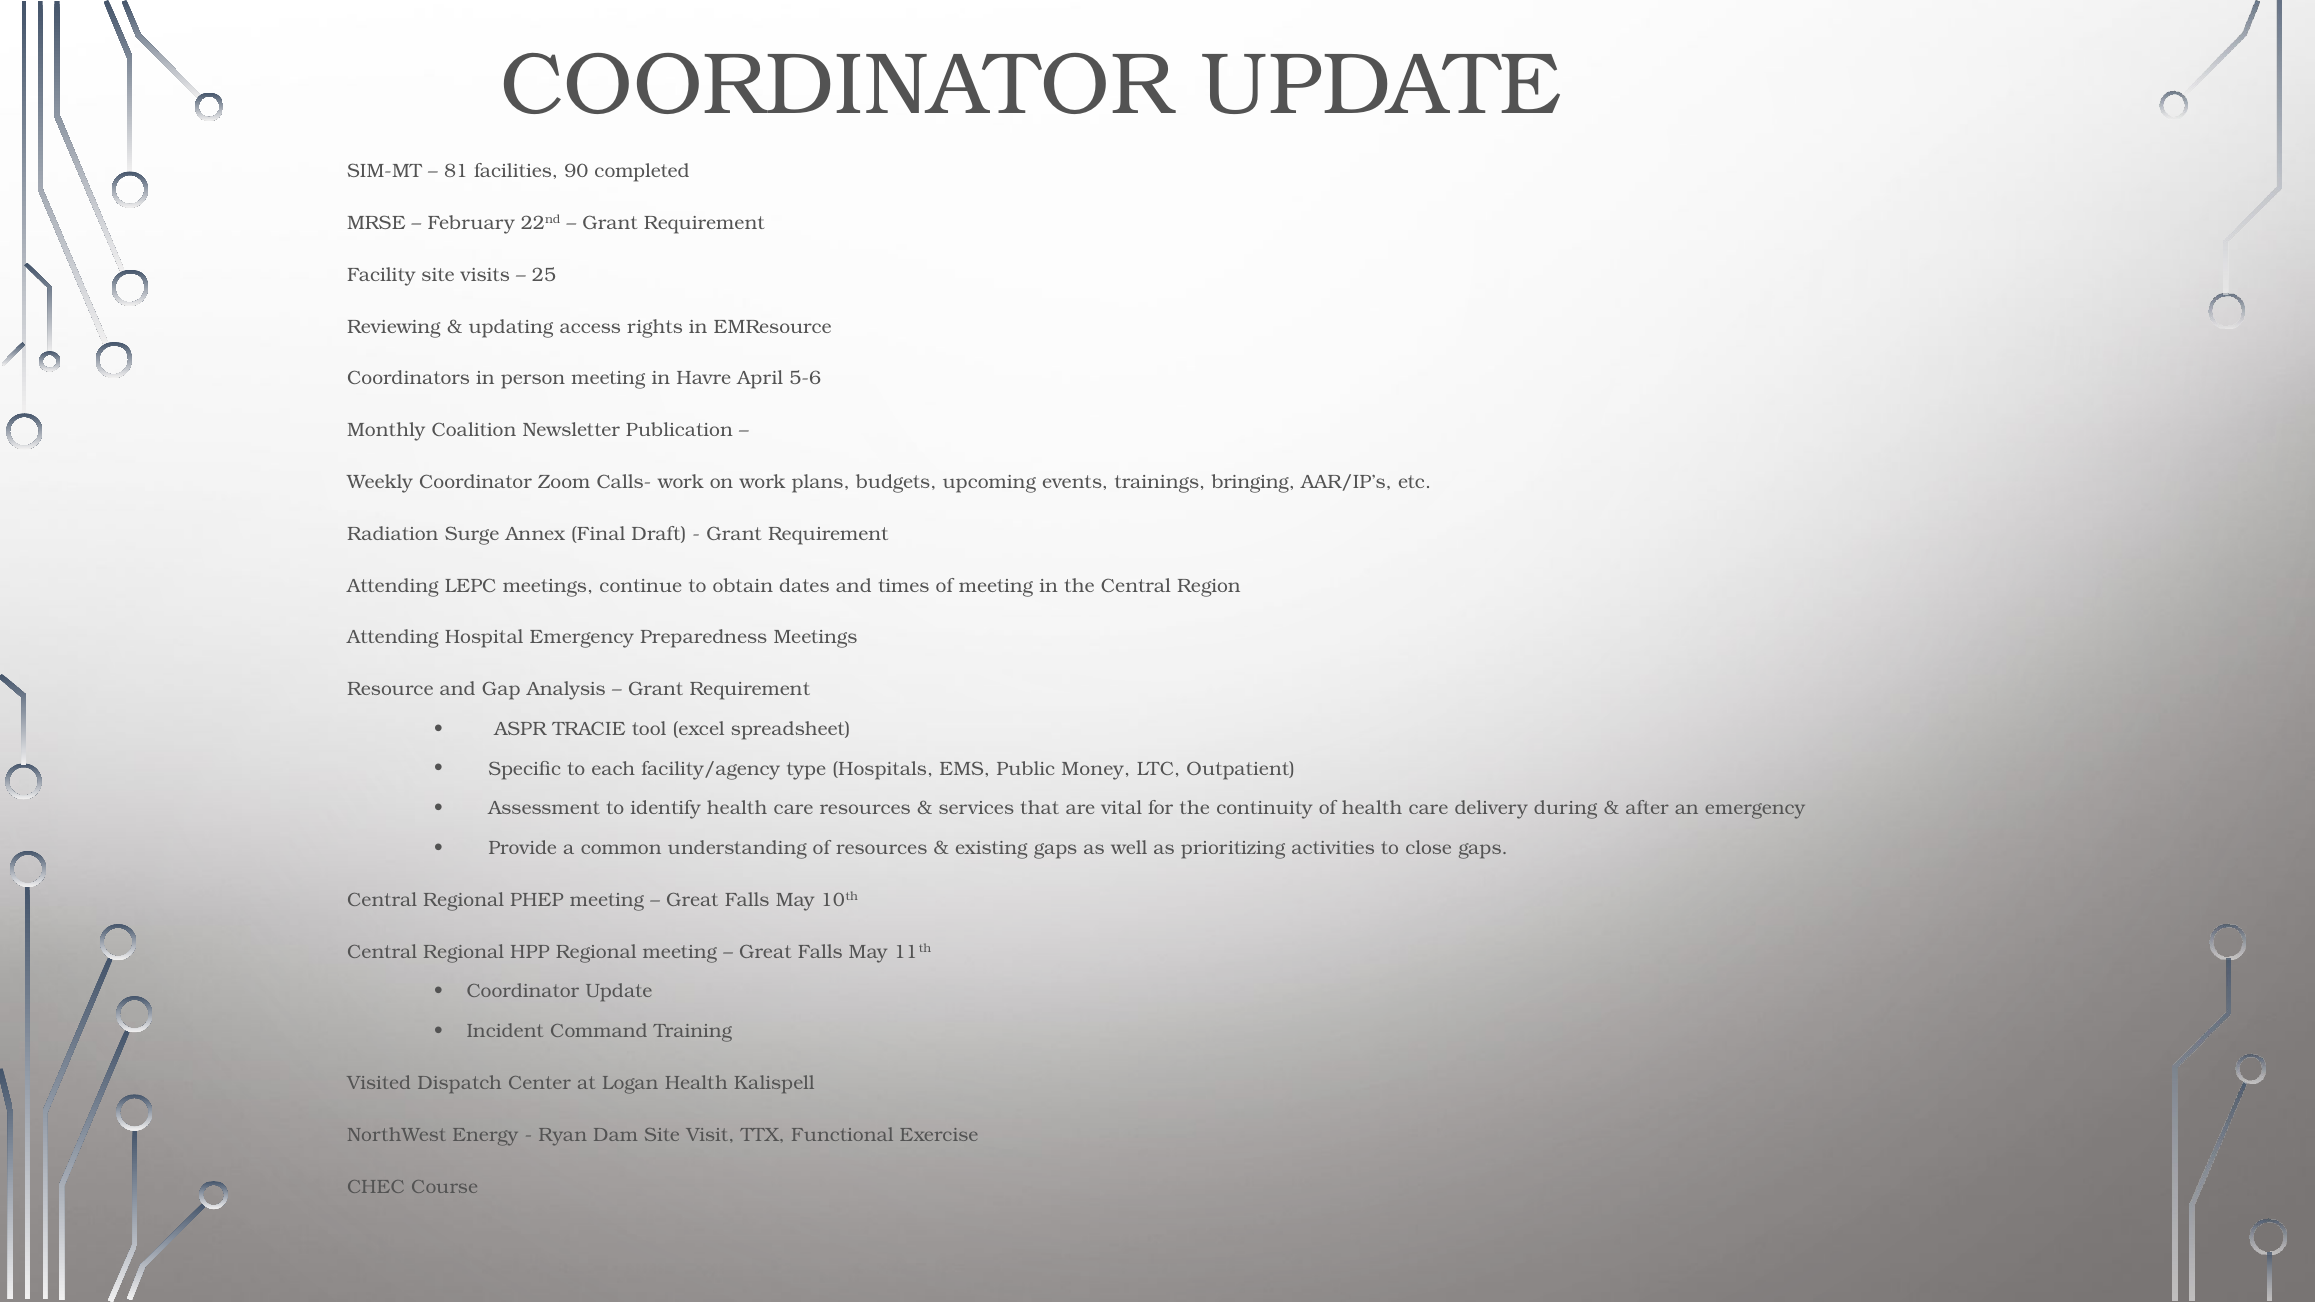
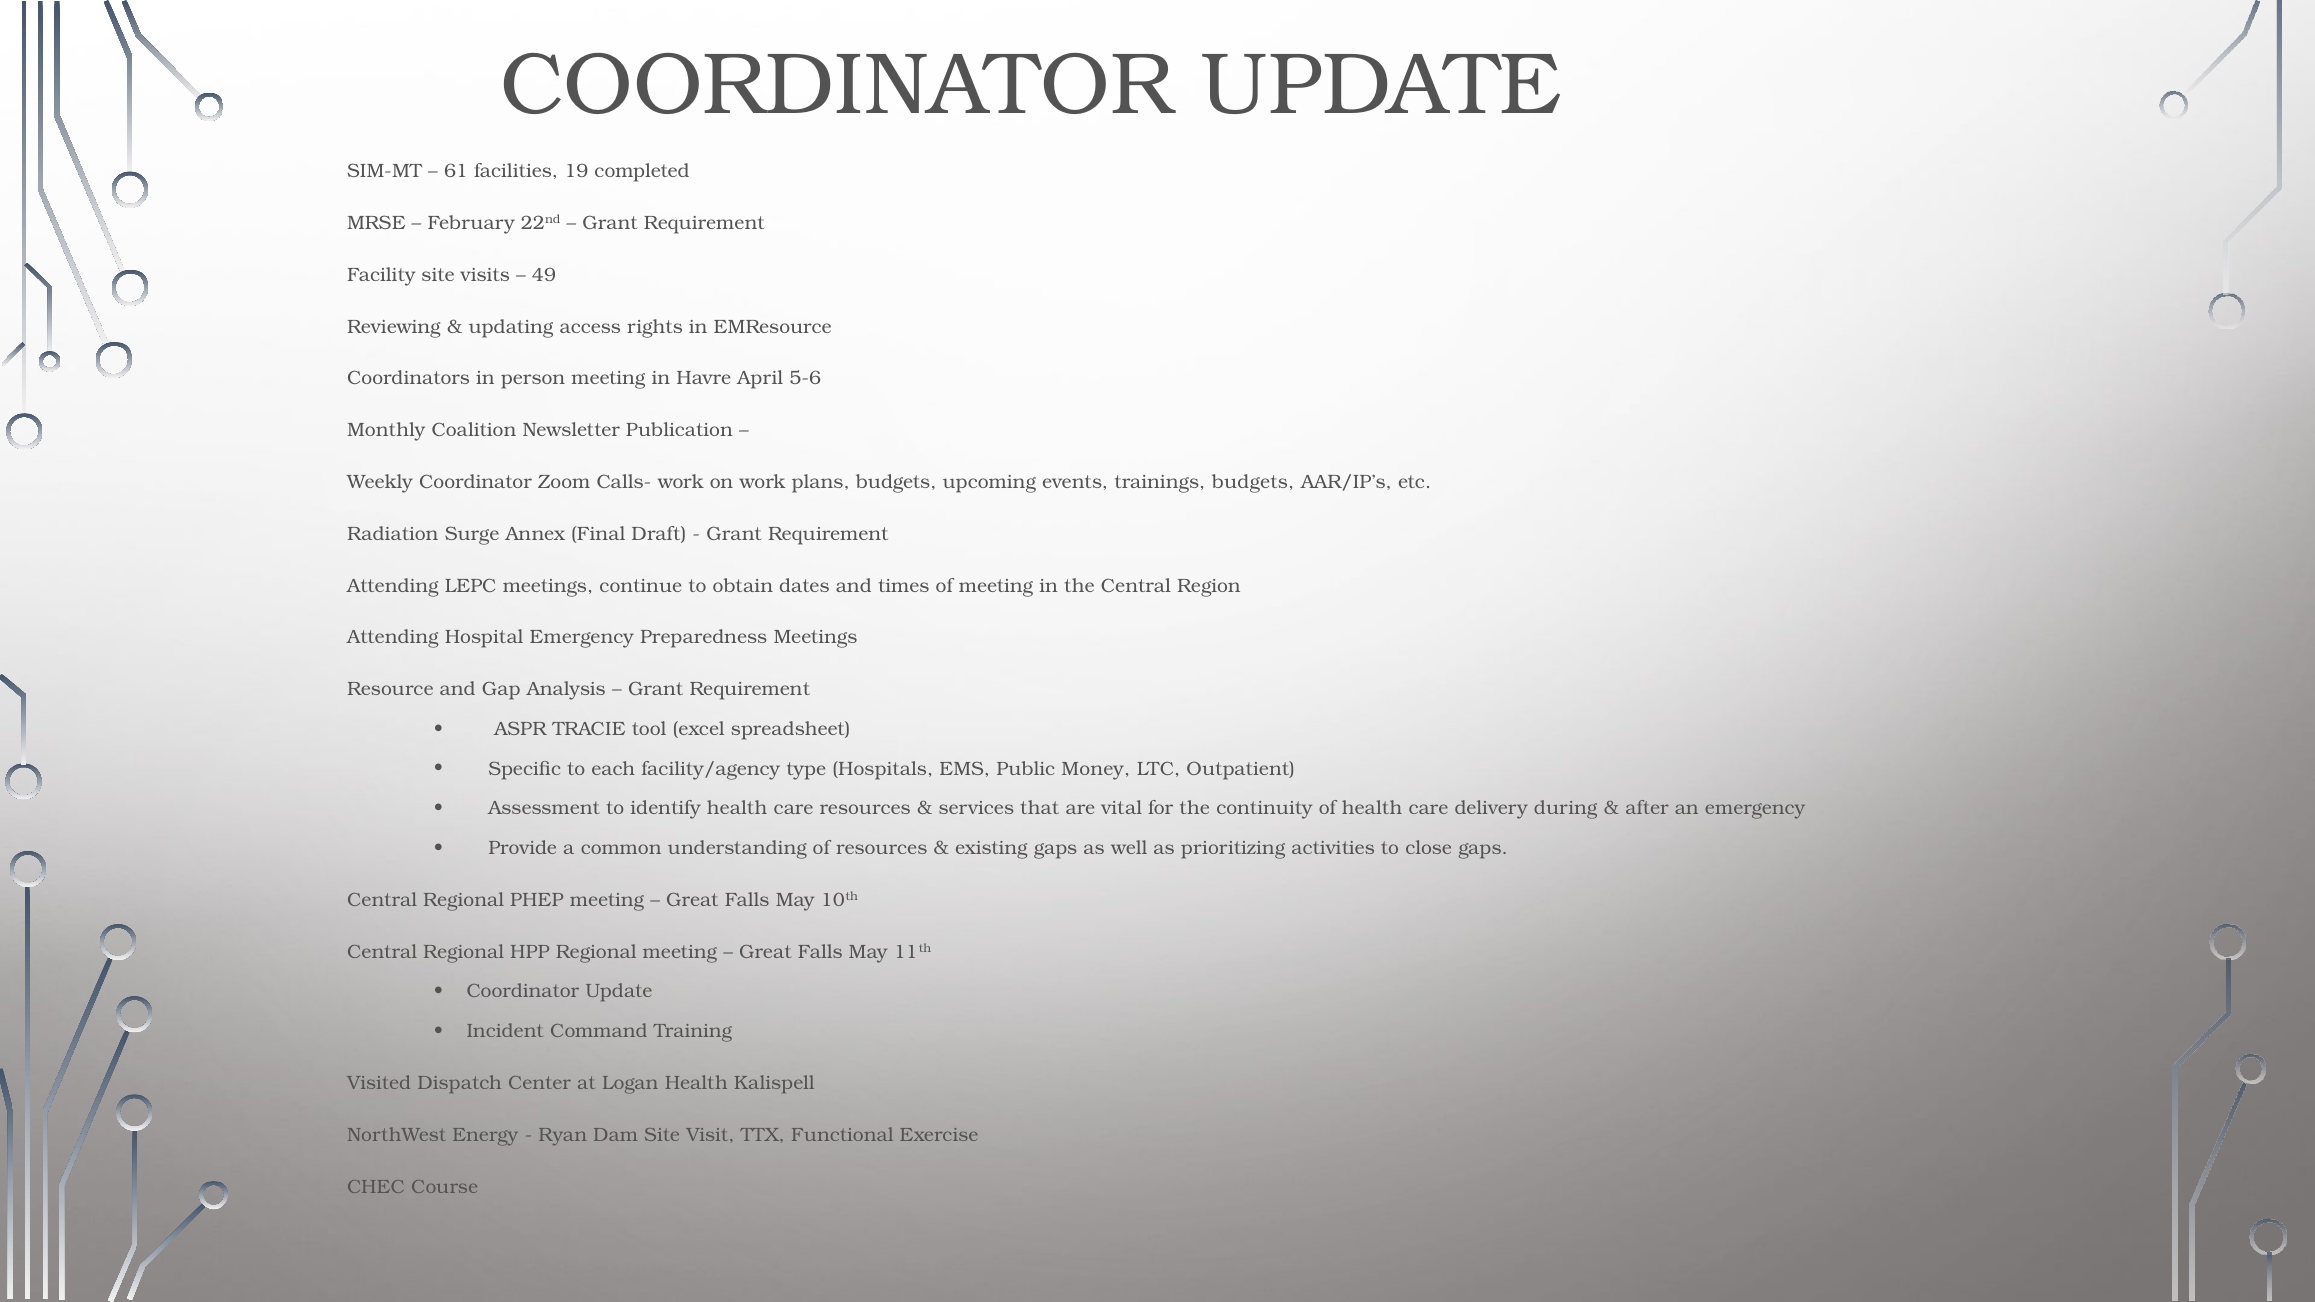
81: 81 -> 61
90: 90 -> 19
25: 25 -> 49
trainings bringing: bringing -> budgets
